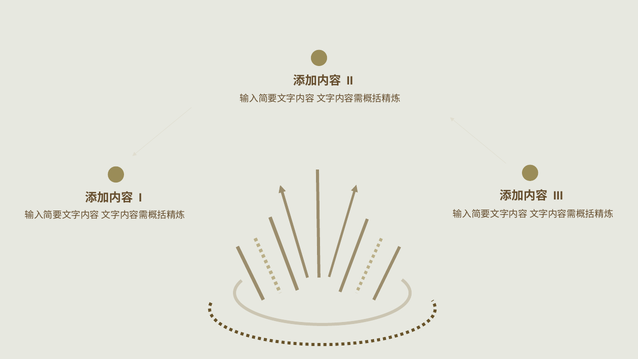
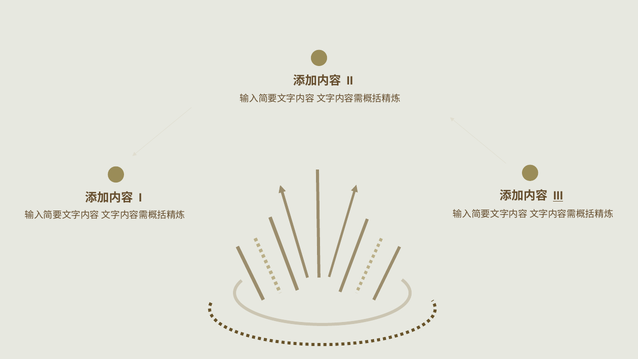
III underline: none -> present
